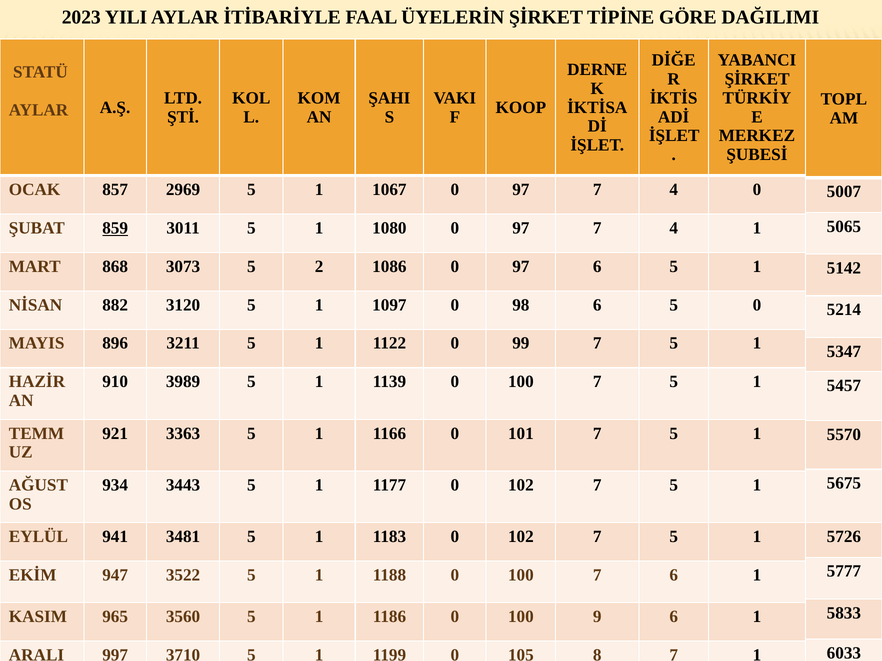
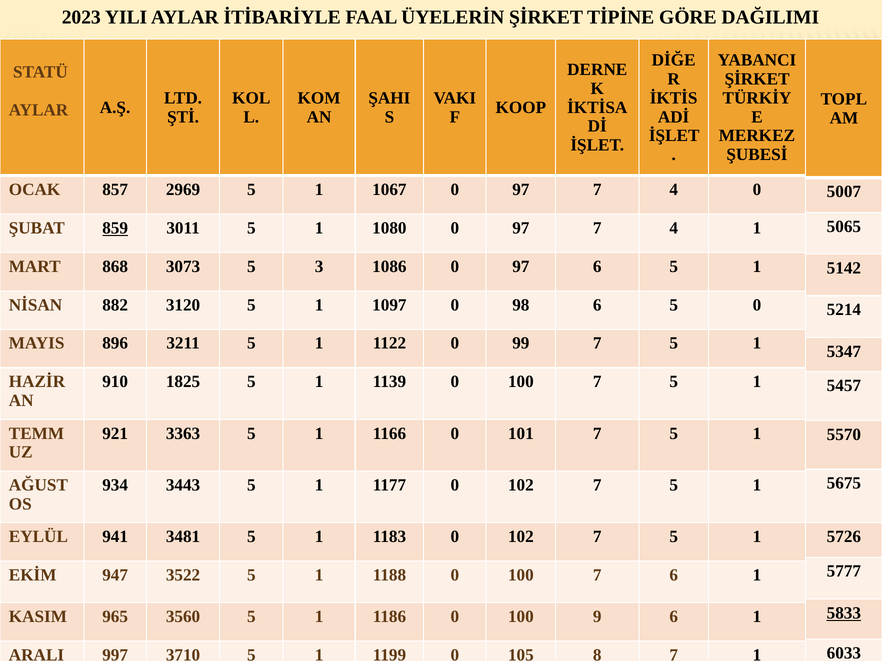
2: 2 -> 3
3989: 3989 -> 1825
5833 underline: none -> present
